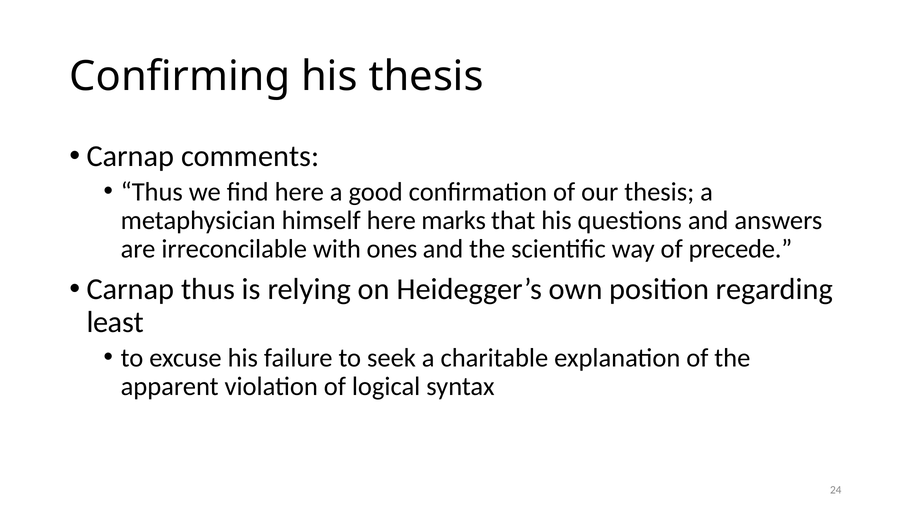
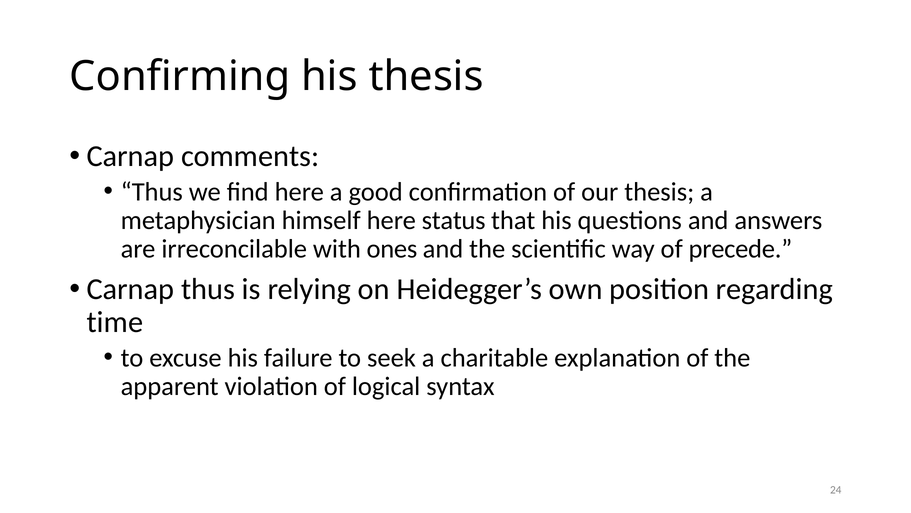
marks: marks -> status
least: least -> time
